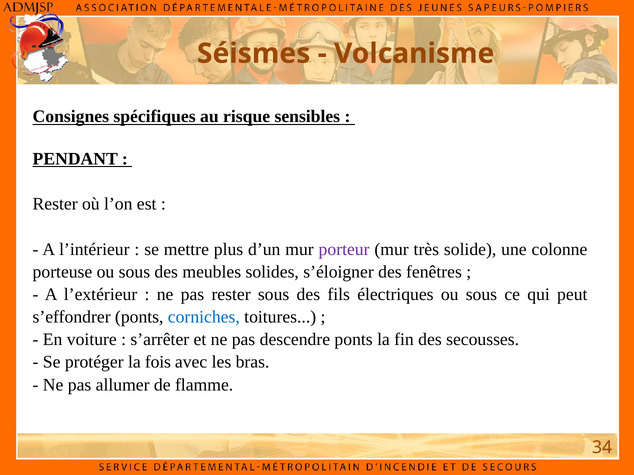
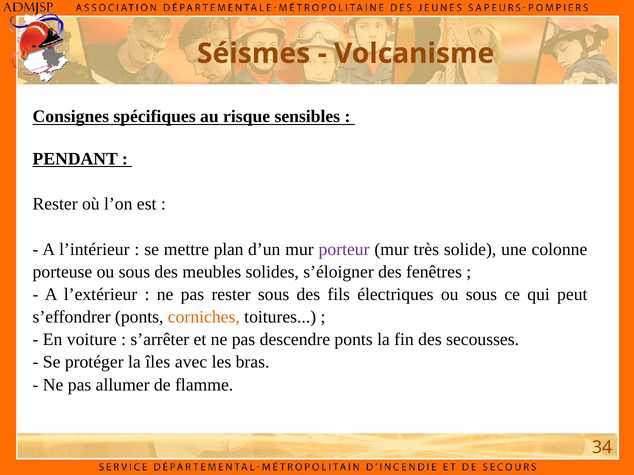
plus: plus -> plan
corniches colour: blue -> orange
fois: fois -> îles
